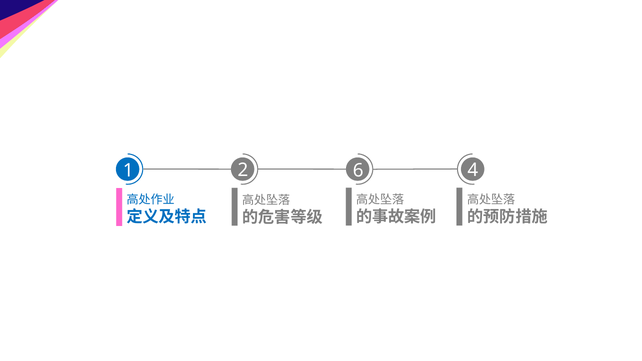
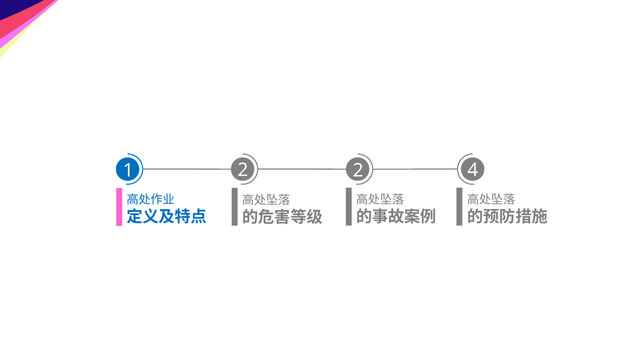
2 6: 6 -> 2
